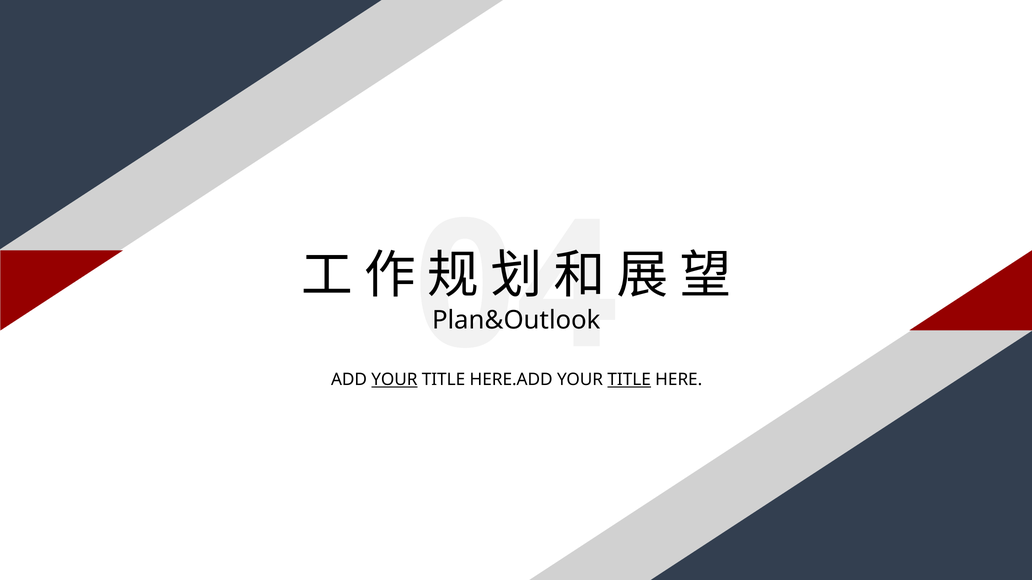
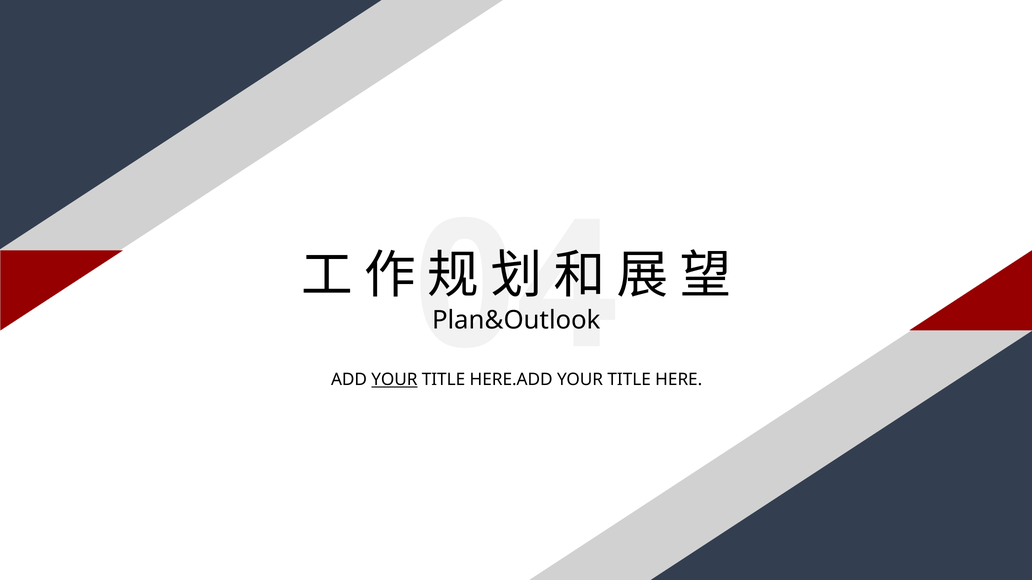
TITLE at (629, 380) underline: present -> none
